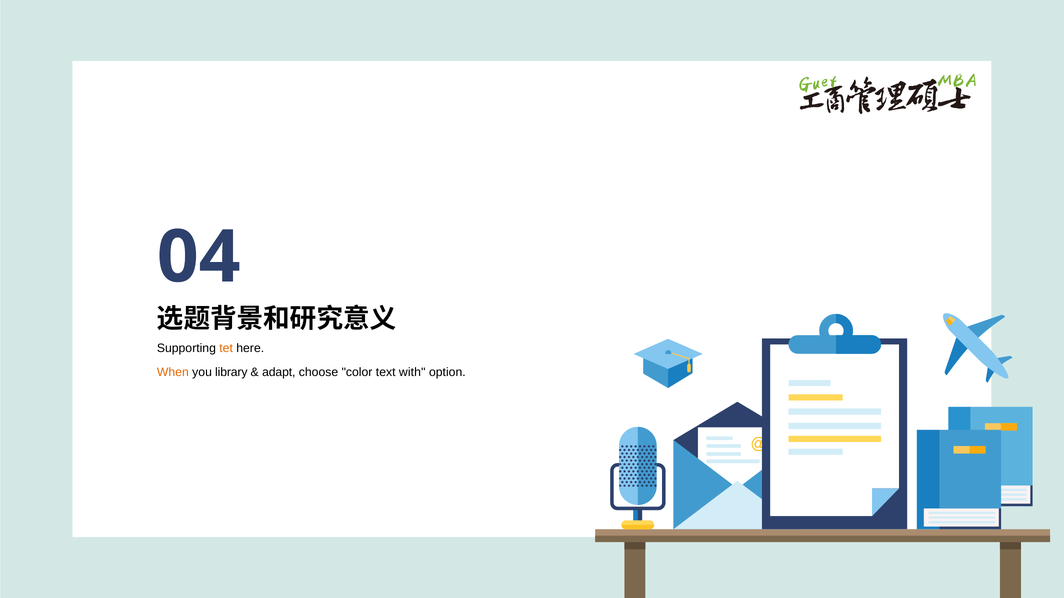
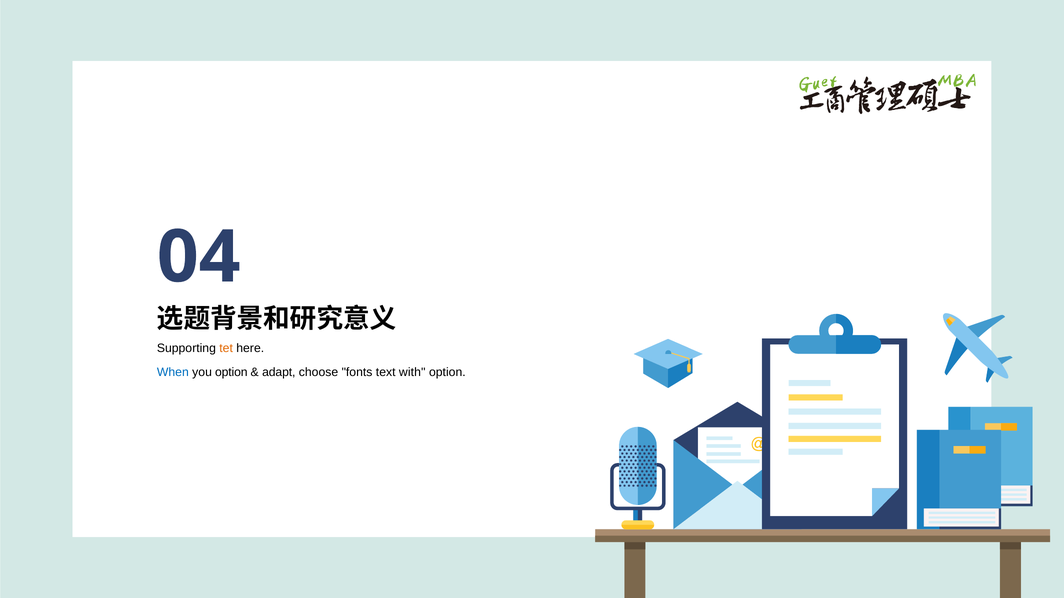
When colour: orange -> blue
you library: library -> option
color: color -> fonts
